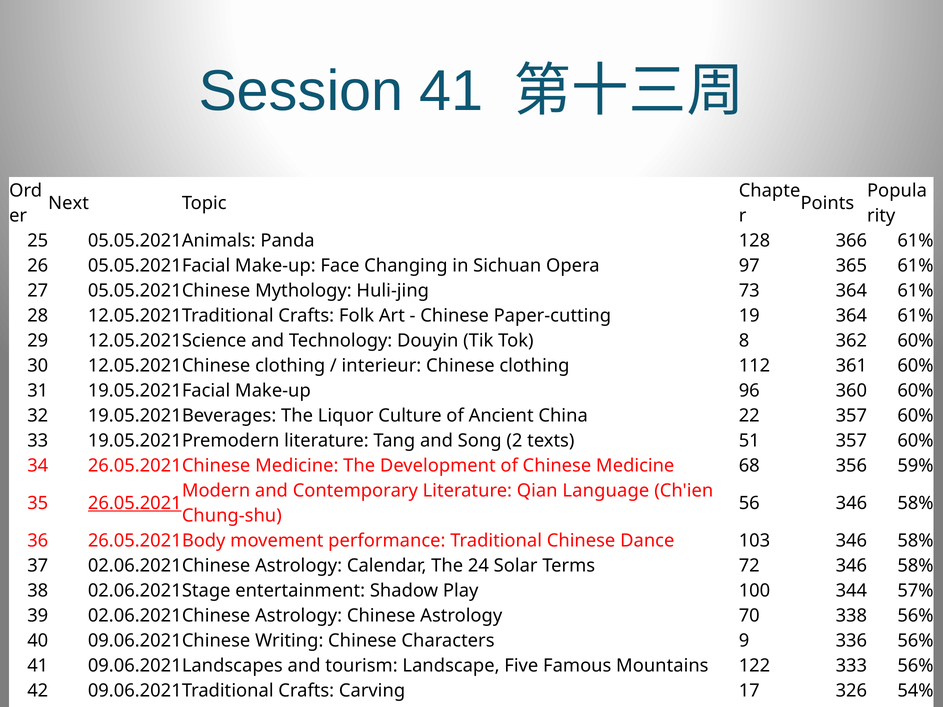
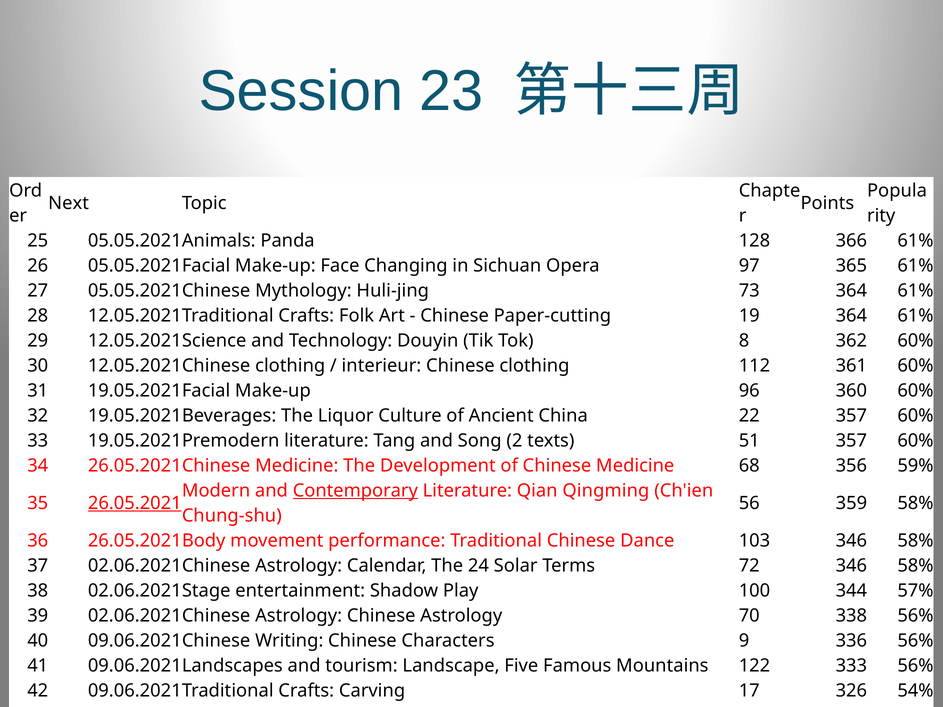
Session 41: 41 -> 23
Contemporary at (355, 491) underline: none -> present
Qian Language: Language -> Qingming
56 346: 346 -> 359
